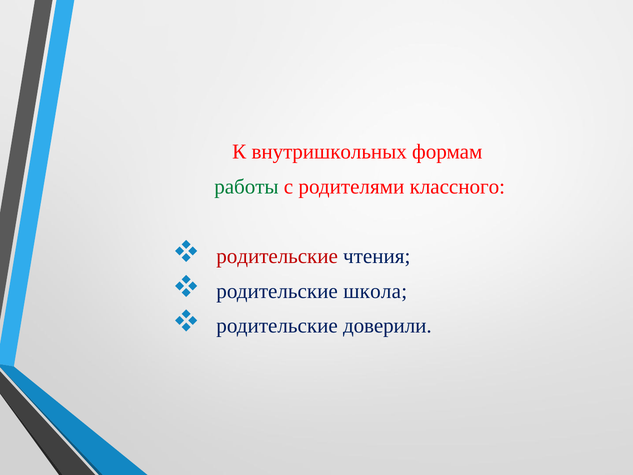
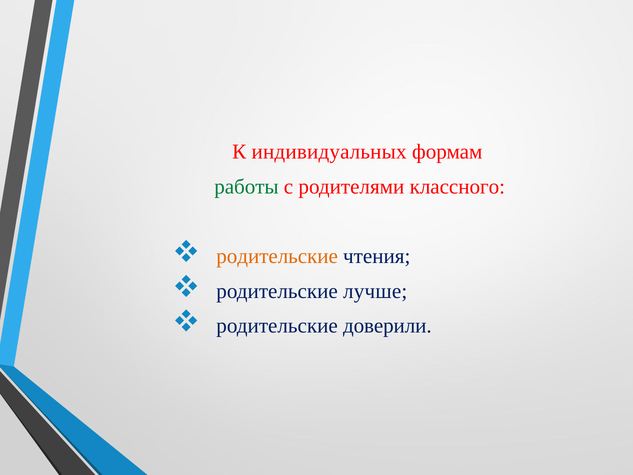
внутришкольных: внутришкольных -> индивидуальных
родительские at (277, 256) colour: red -> orange
школа: школа -> лучше
